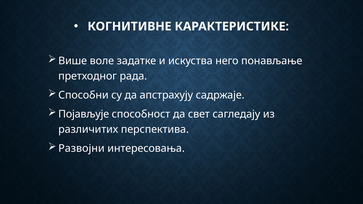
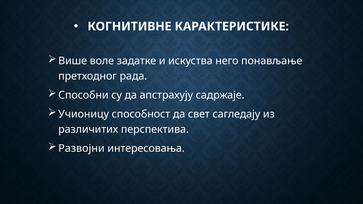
Појављује: Појављује -> Учионицу
